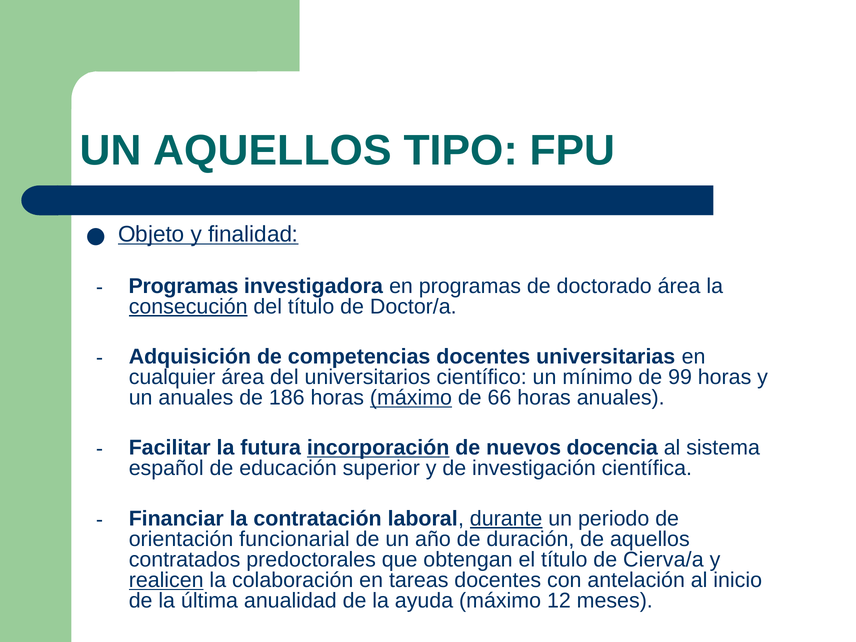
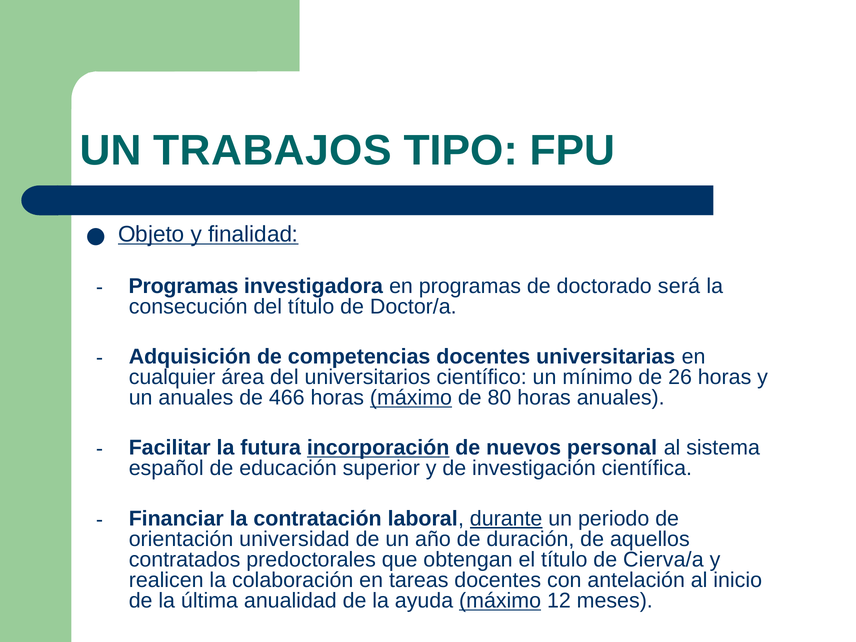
UN AQUELLOS: AQUELLOS -> TRABAJOS
doctorado área: área -> será
consecución underline: present -> none
99: 99 -> 26
186: 186 -> 466
66: 66 -> 80
docencia: docencia -> personal
funcionarial: funcionarial -> universidad
realicen underline: present -> none
máximo at (500, 601) underline: none -> present
